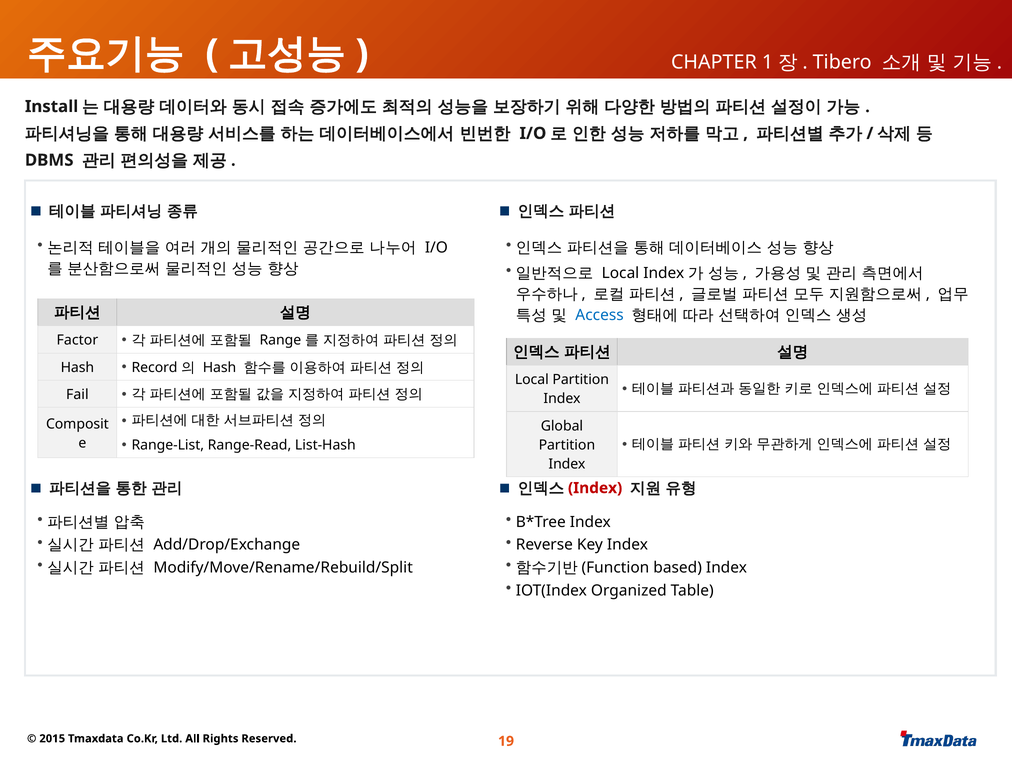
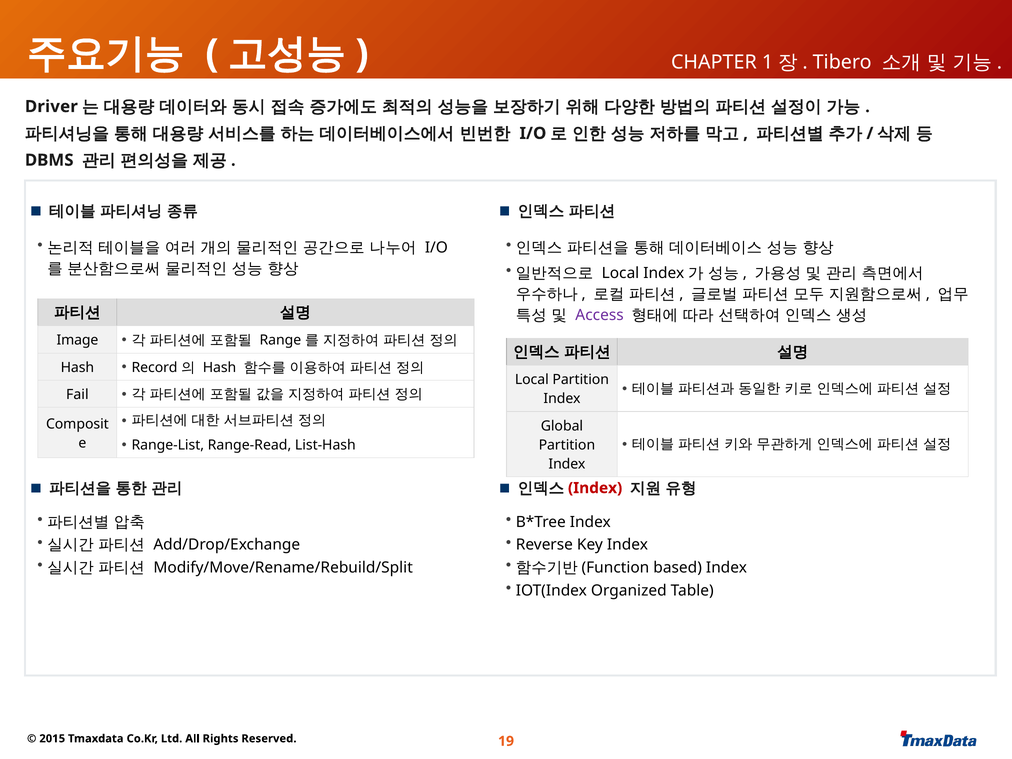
Install: Install -> Driver
Access colour: blue -> purple
Factor: Factor -> Image
